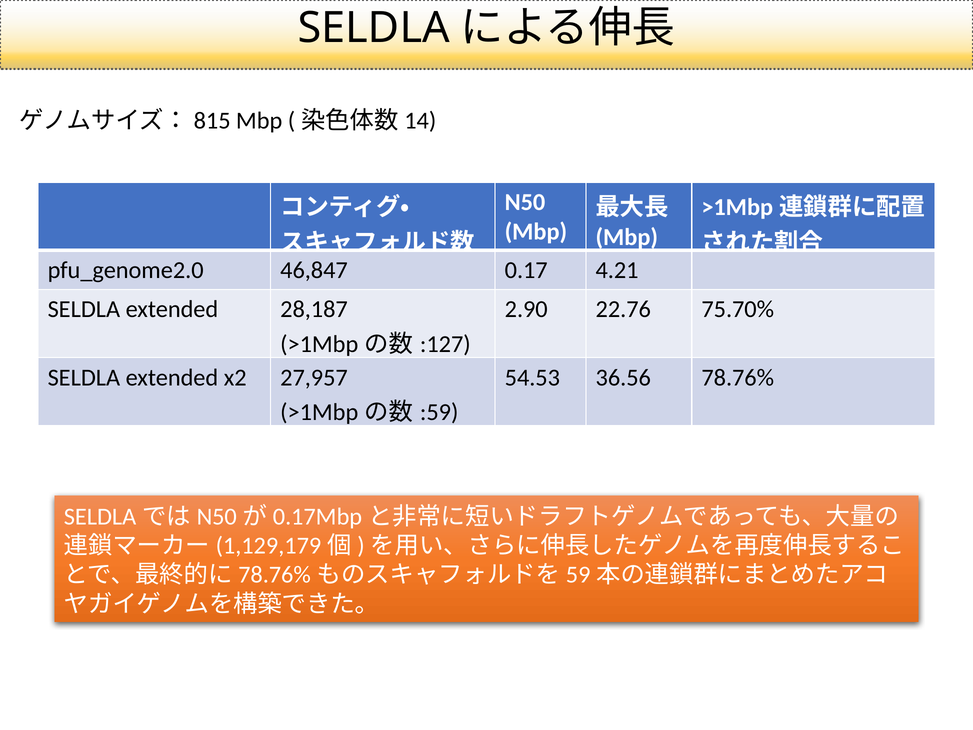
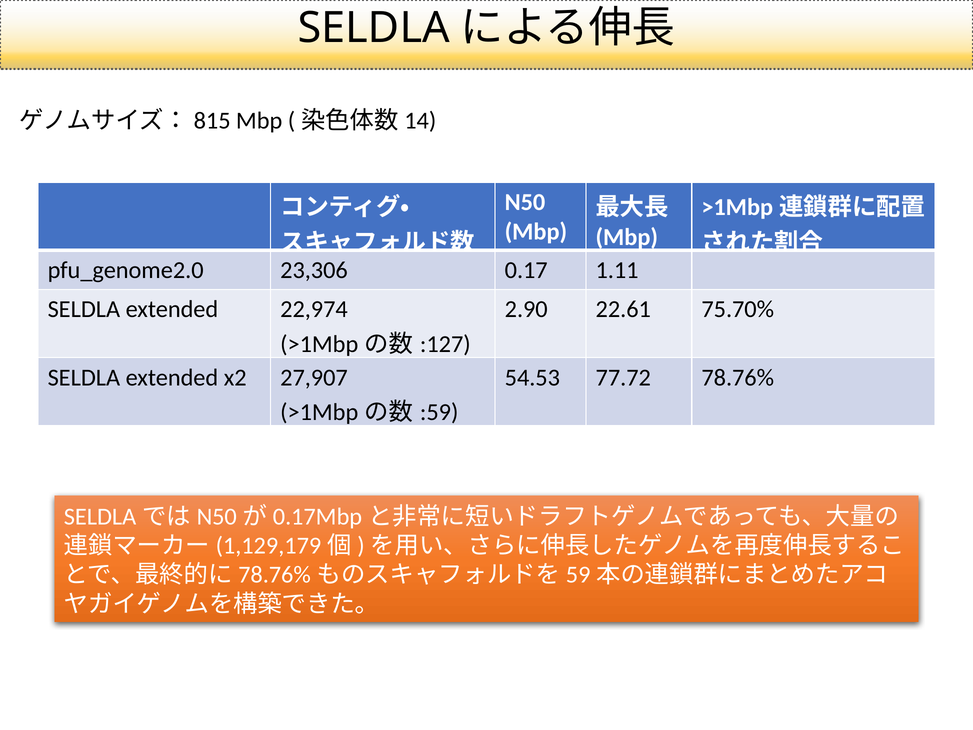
46,847: 46,847 -> 23,306
4.21: 4.21 -> 1.11
28,187: 28,187 -> 22,974
22.76: 22.76 -> 22.61
27,957: 27,957 -> 27,907
36.56: 36.56 -> 77.72
